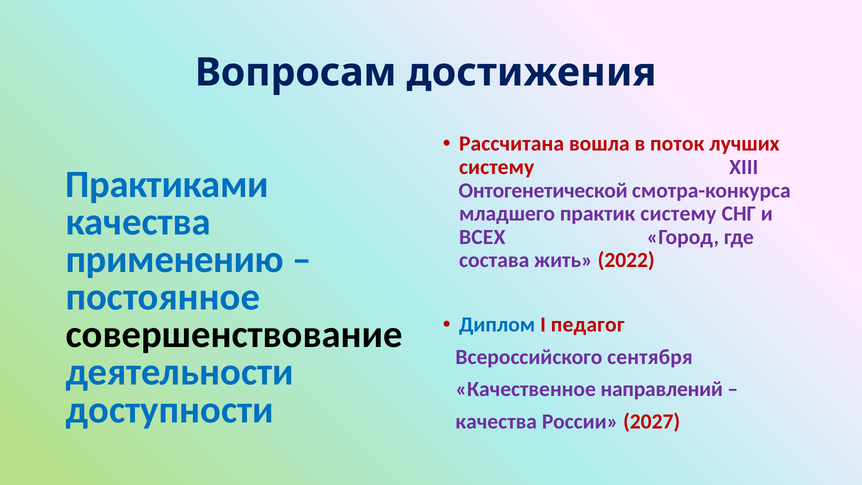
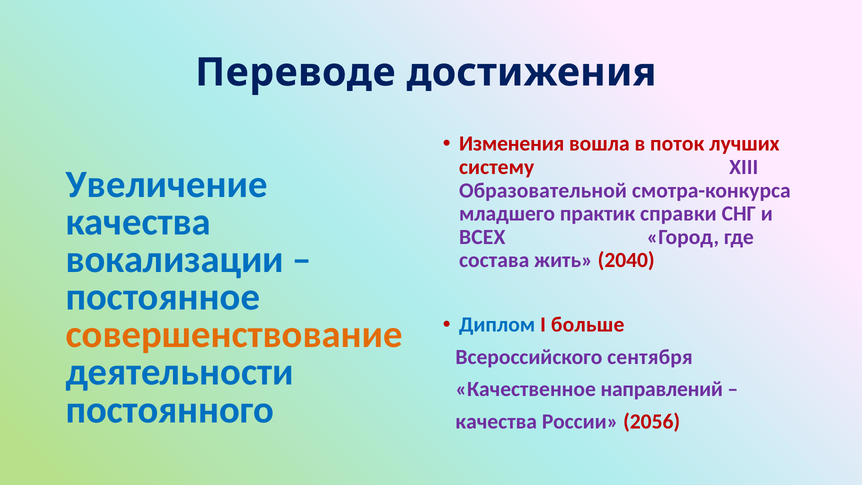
Вопросам: Вопросам -> Переводе
Рассчитана: Рассчитана -> Изменения
Практиками: Практиками -> Увеличение
Онтогенетической: Онтогенетической -> Образовательной
практик систему: систему -> справки
применению: применению -> вокализации
2022: 2022 -> 2040
педагог: педагог -> больше
совершенствование colour: black -> orange
доступности: доступности -> постоянного
2027: 2027 -> 2056
